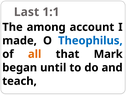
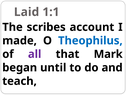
Last: Last -> Laid
among: among -> scribes
all colour: orange -> purple
